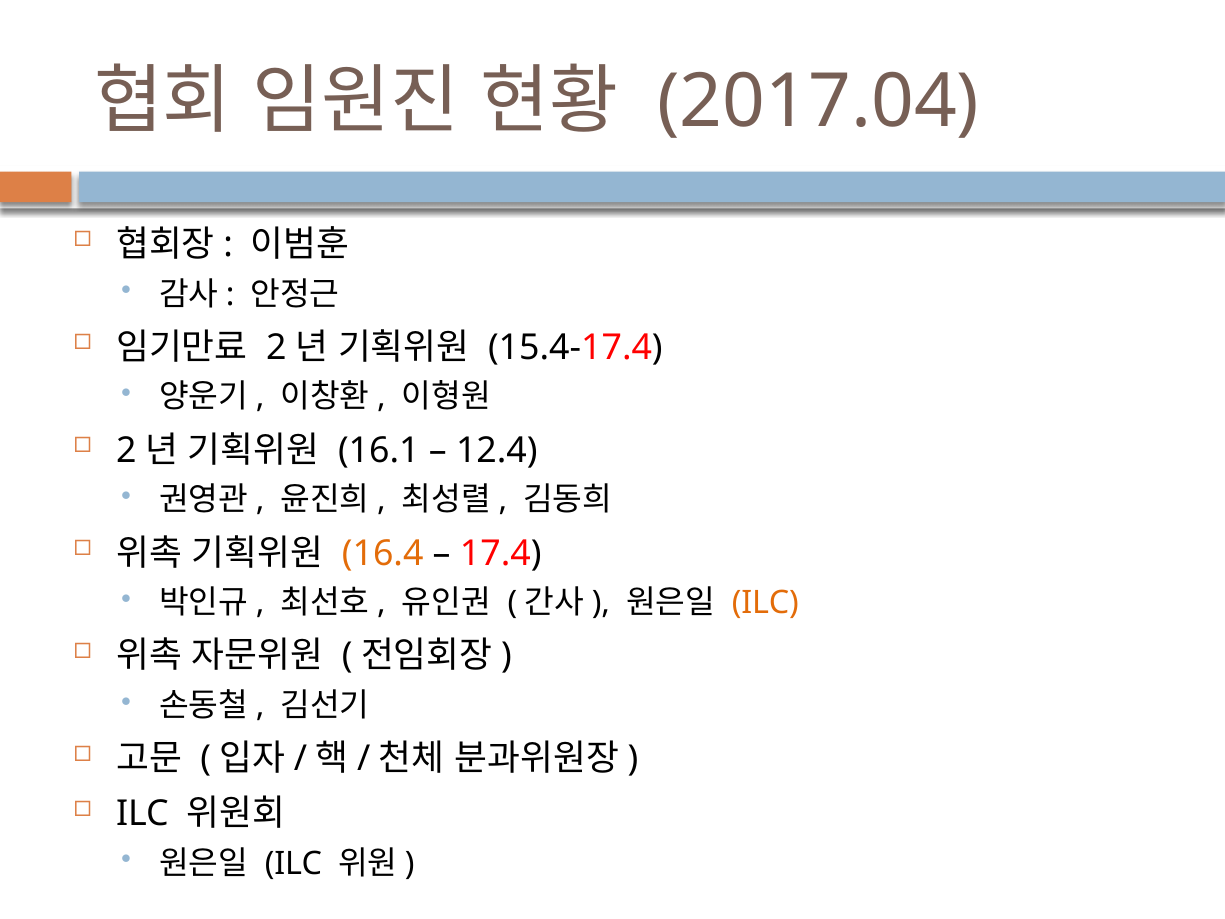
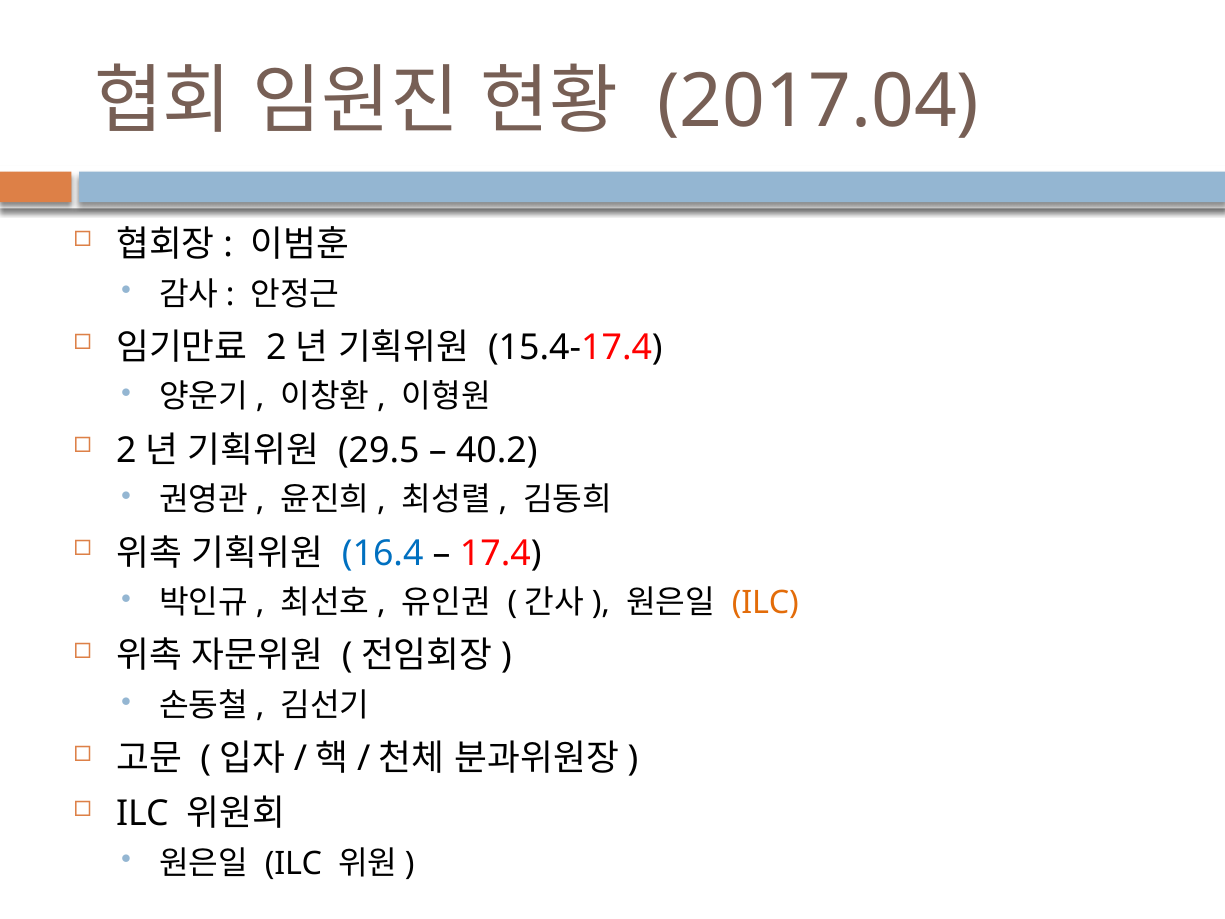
16.1: 16.1 -> 29.5
12.4: 12.4 -> 40.2
16.4 colour: orange -> blue
